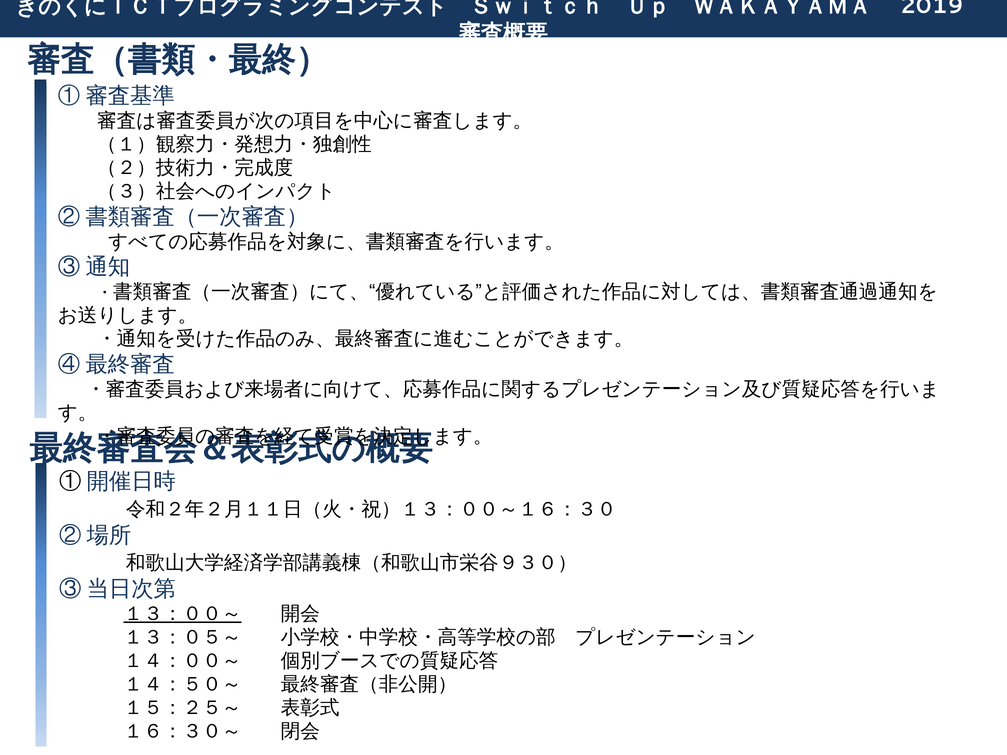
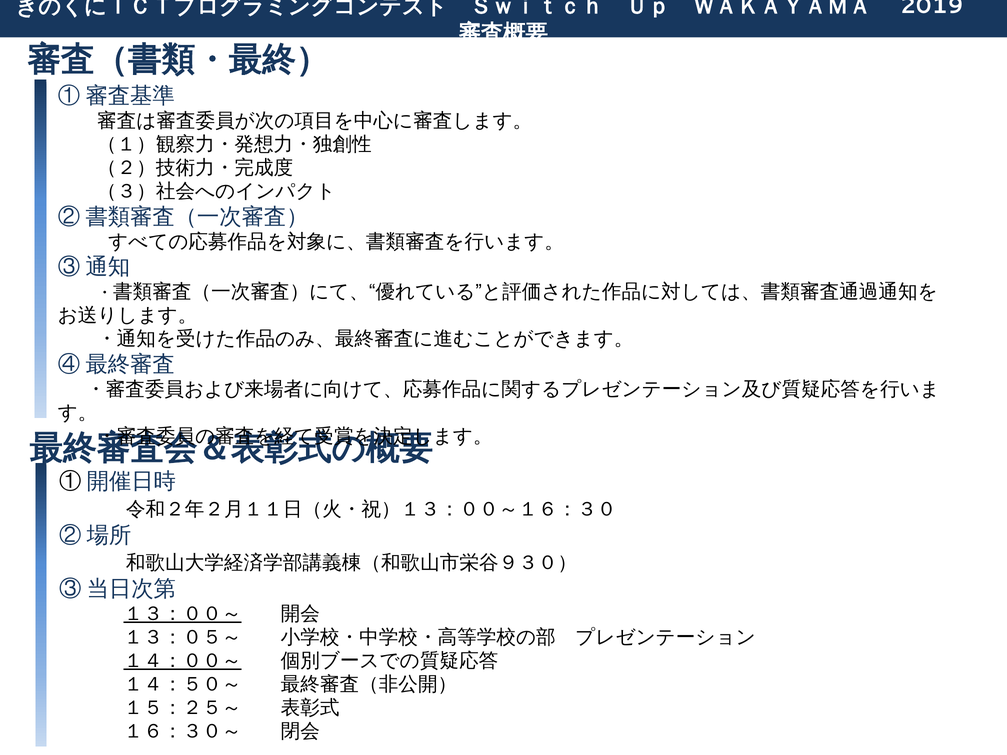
１４：００～ underline: none -> present
